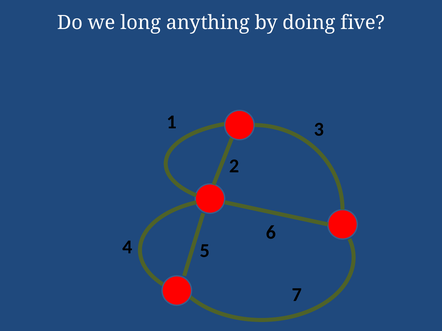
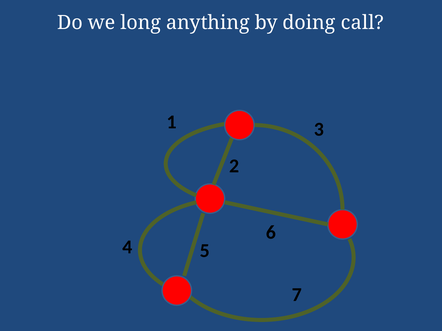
five: five -> call
